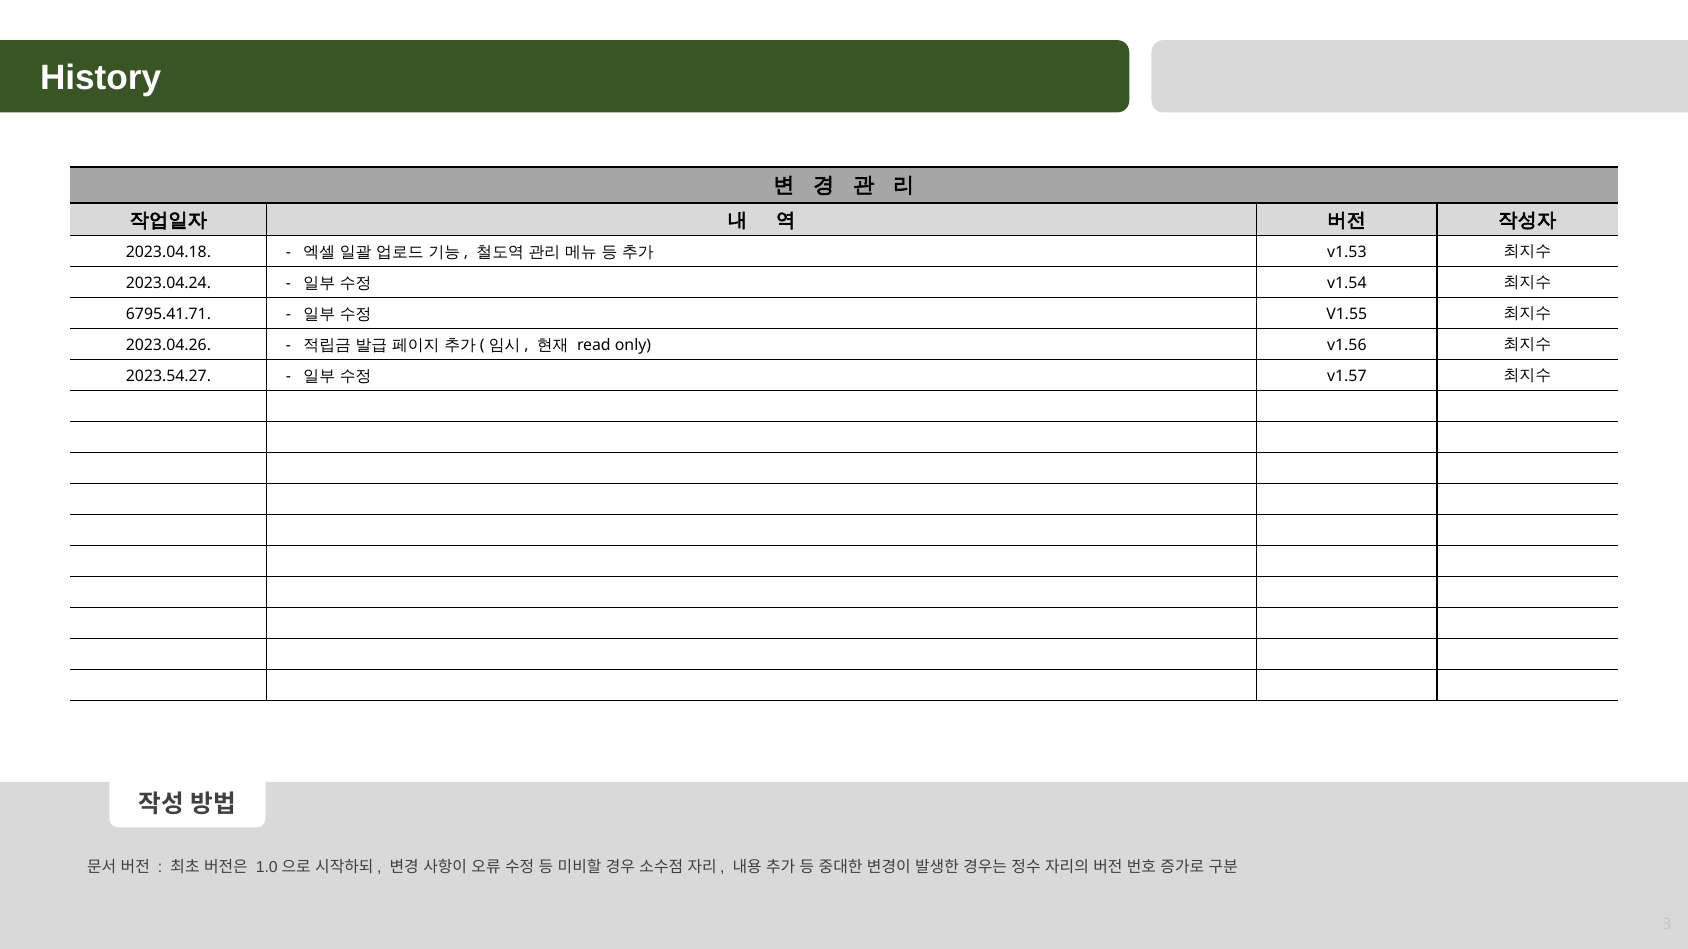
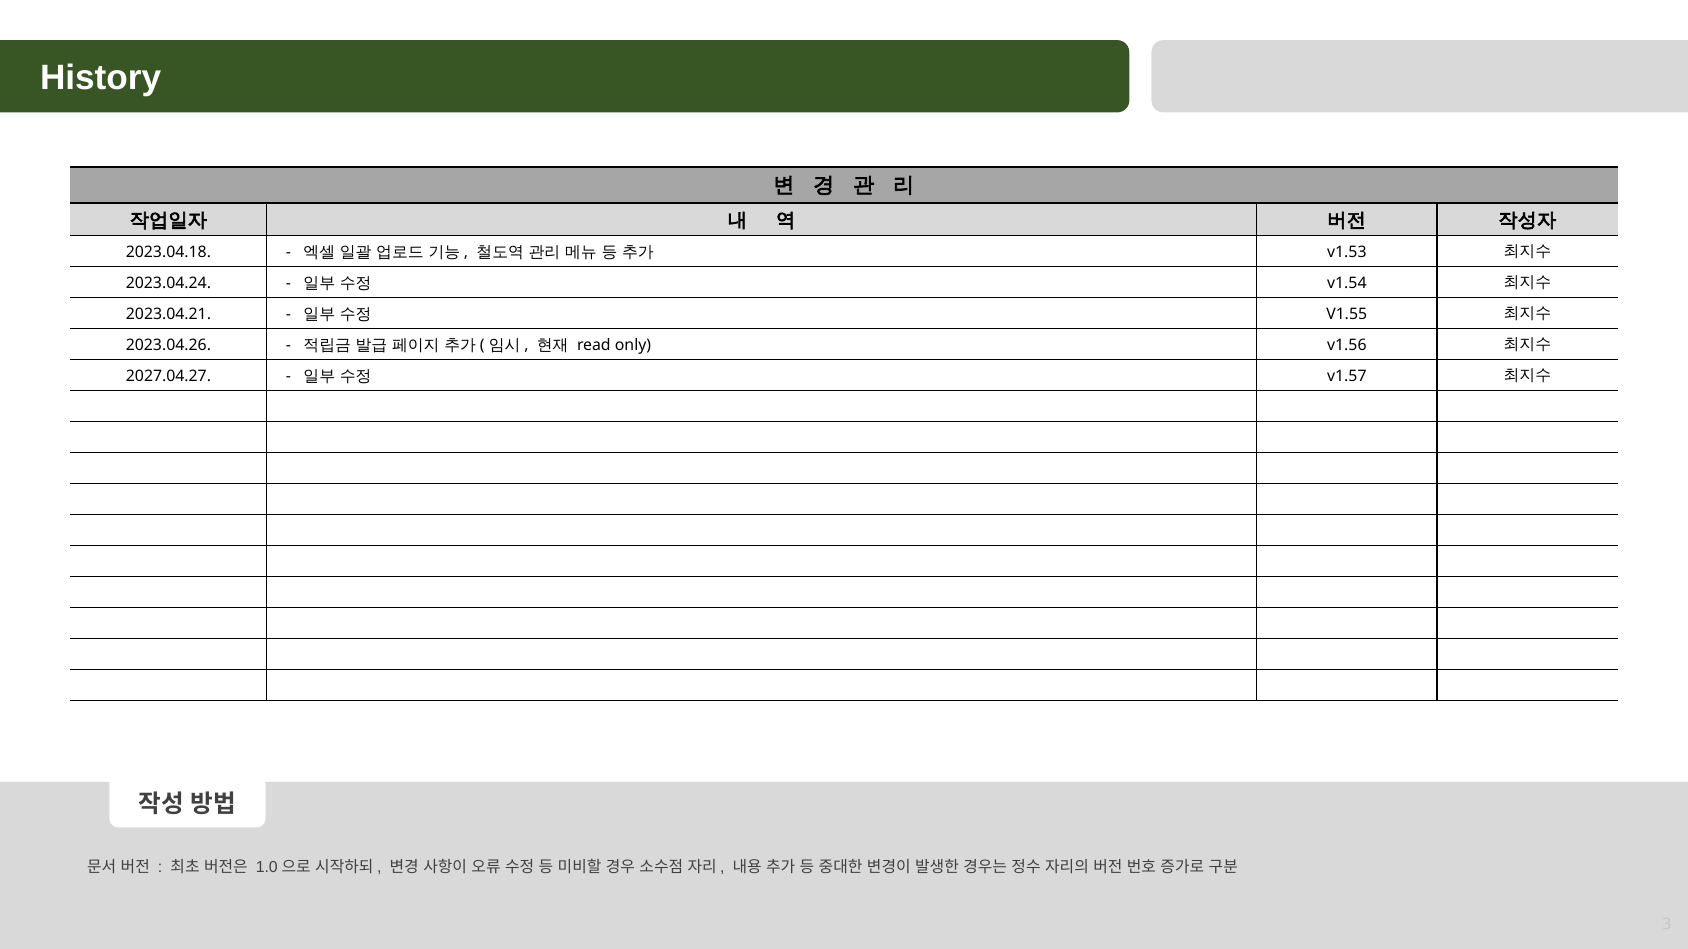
6795.41.71: 6795.41.71 -> 2023.04.21
2023.54.27: 2023.54.27 -> 2027.04.27
